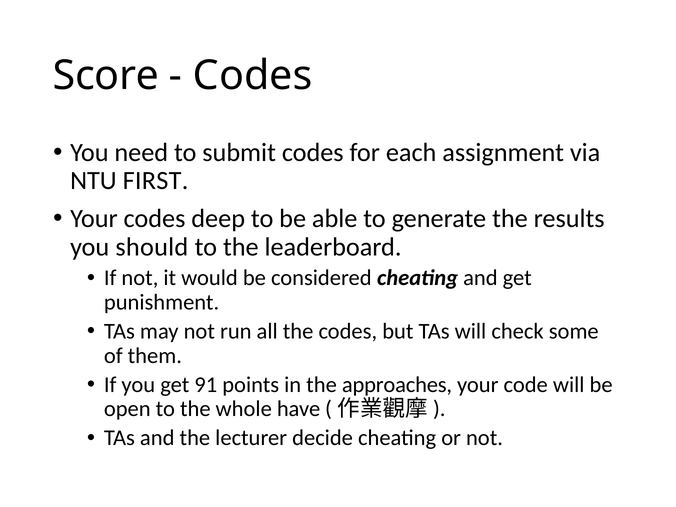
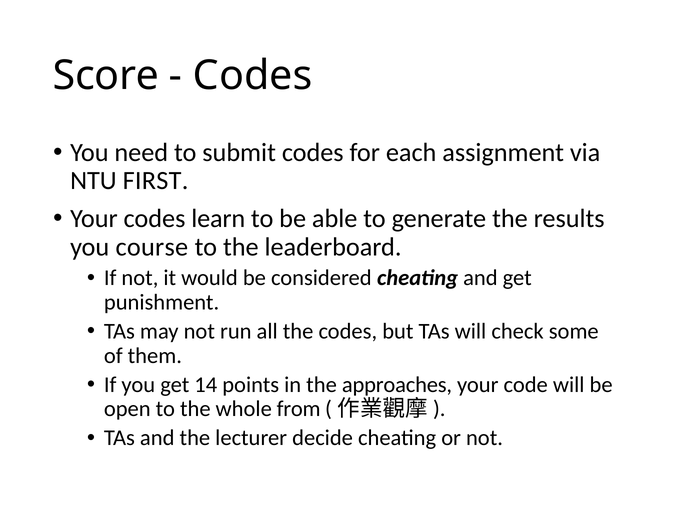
deep: deep -> learn
should: should -> course
91: 91 -> 14
have: have -> from
